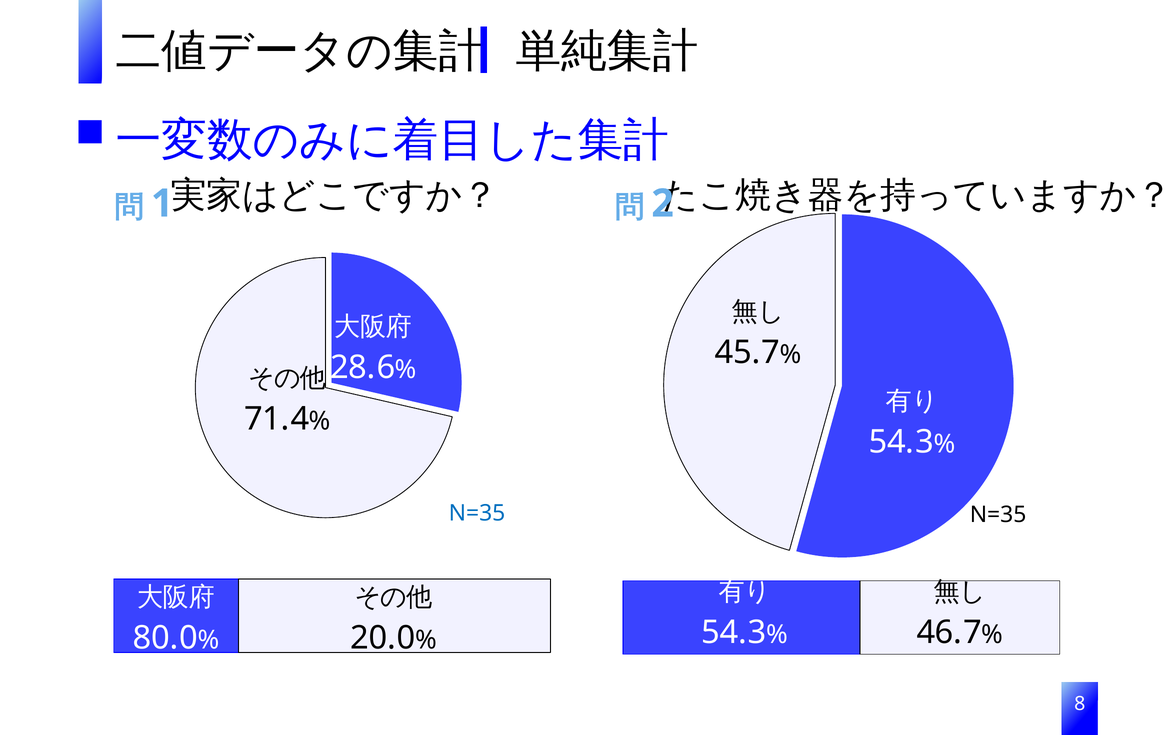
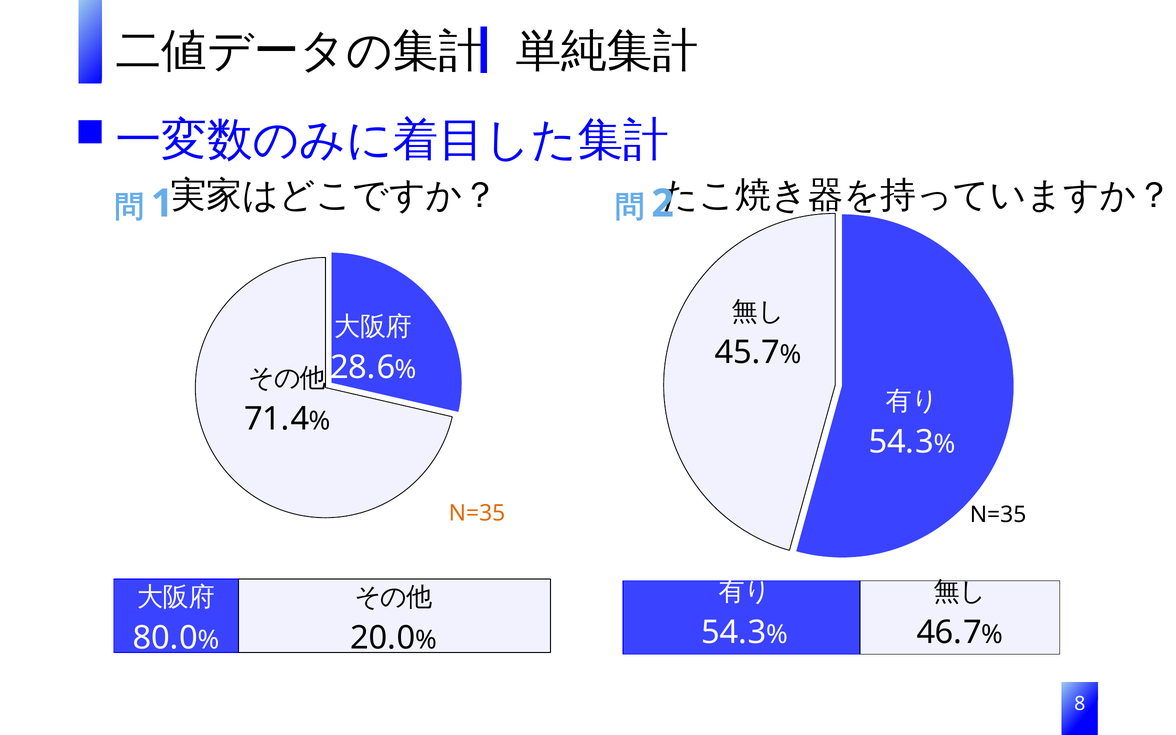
N=35 at (477, 513) colour: blue -> orange
